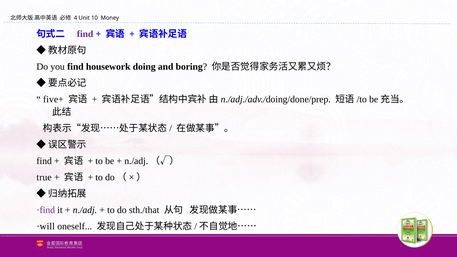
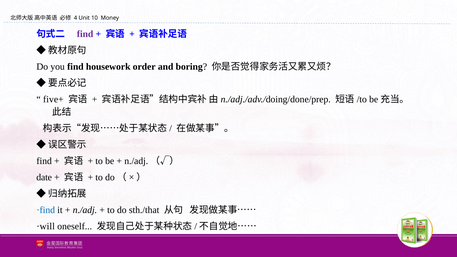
doing: doing -> order
true: true -> date
·find colour: purple -> blue
